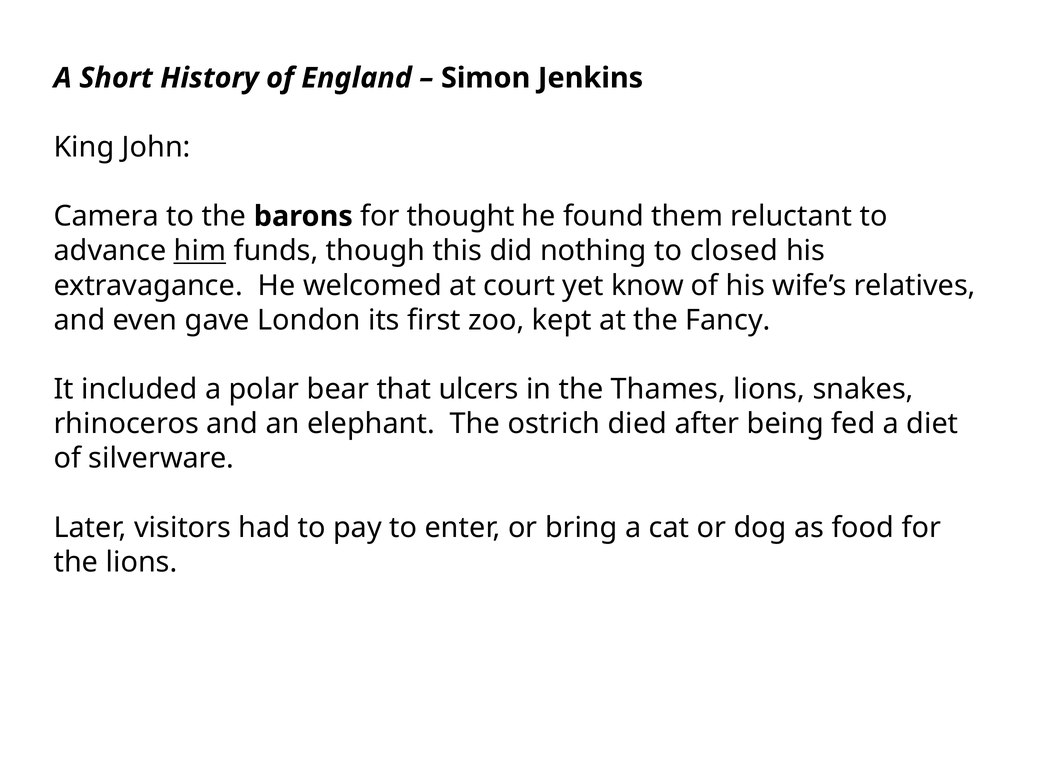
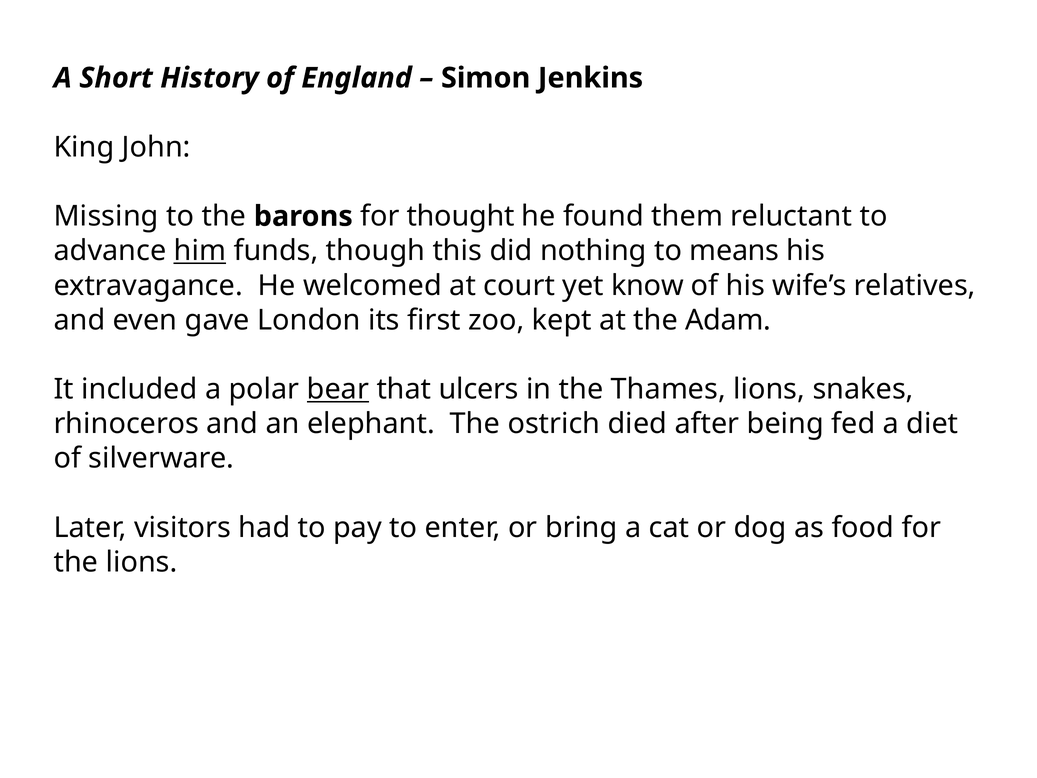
Camera: Camera -> Missing
closed: closed -> means
Fancy: Fancy -> Adam
bear underline: none -> present
